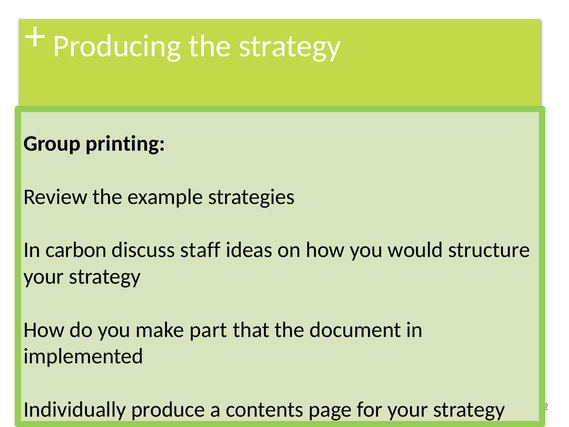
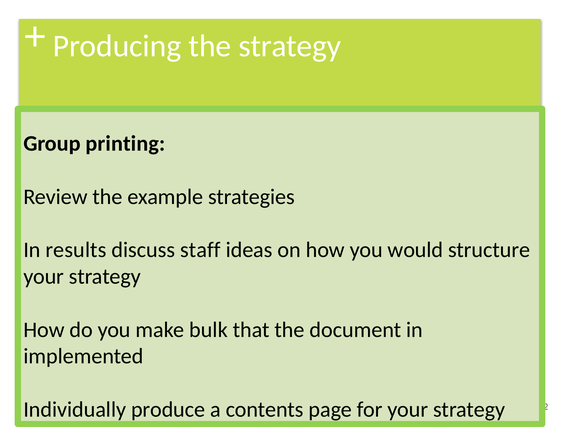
carbon: carbon -> results
part: part -> bulk
